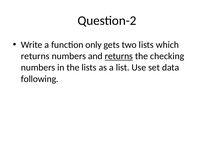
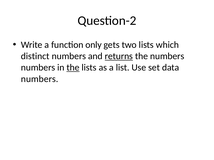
returns at (35, 56): returns -> distinct
the checking: checking -> numbers
the at (73, 68) underline: none -> present
following at (40, 79): following -> numbers
